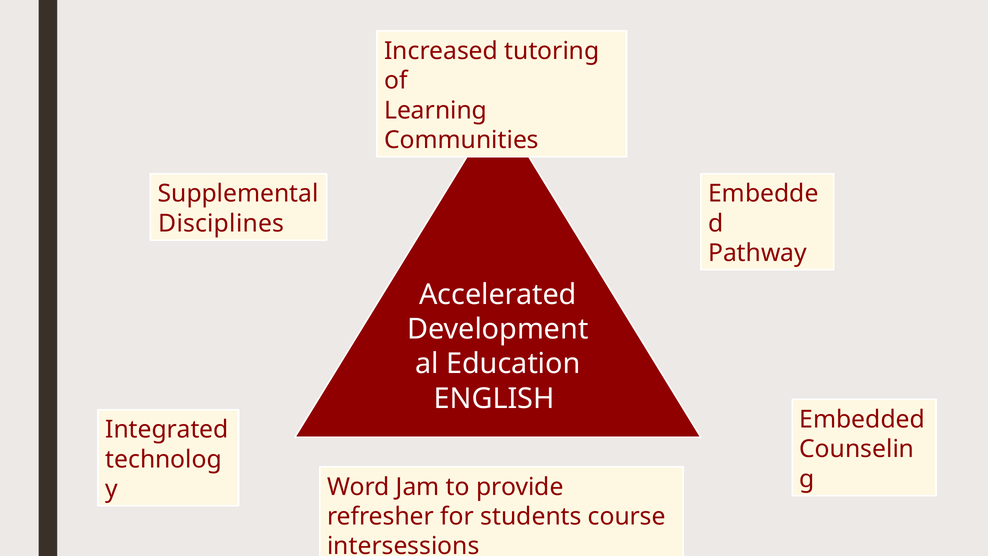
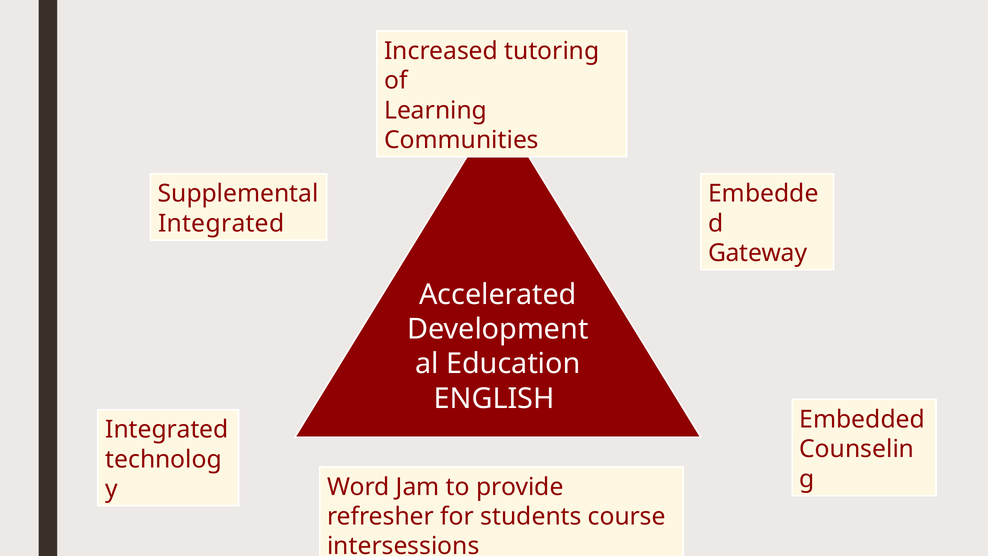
Disciplines at (221, 223): Disciplines -> Integrated
Pathway: Pathway -> Gateway
